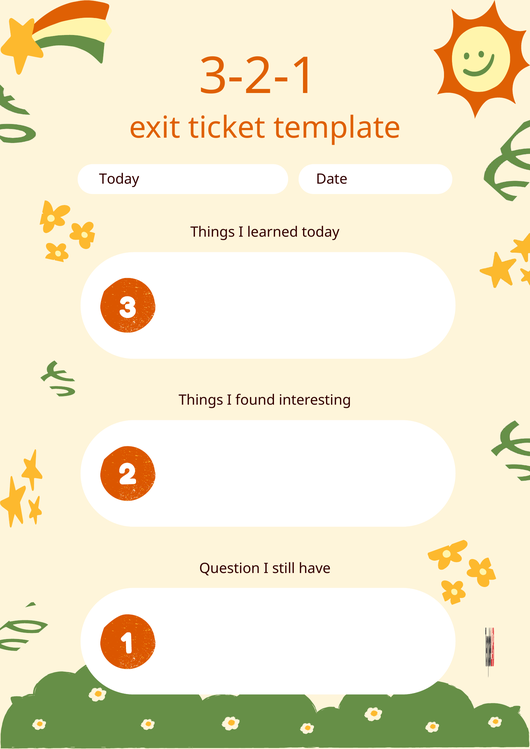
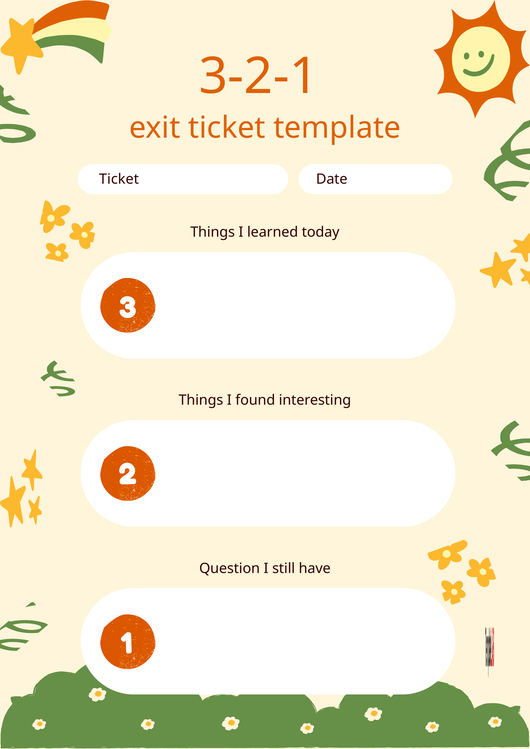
Today at (119, 179): Today -> Ticket
